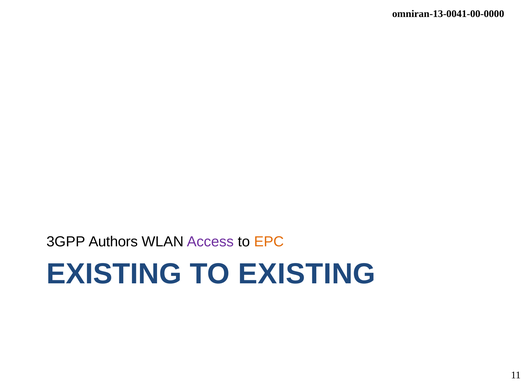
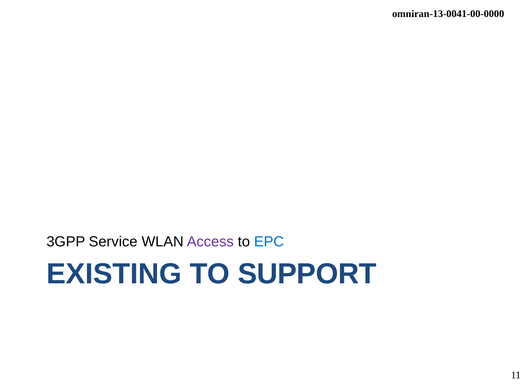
Authors: Authors -> Service
EPC colour: orange -> blue
TO EXISTING: EXISTING -> SUPPORT
